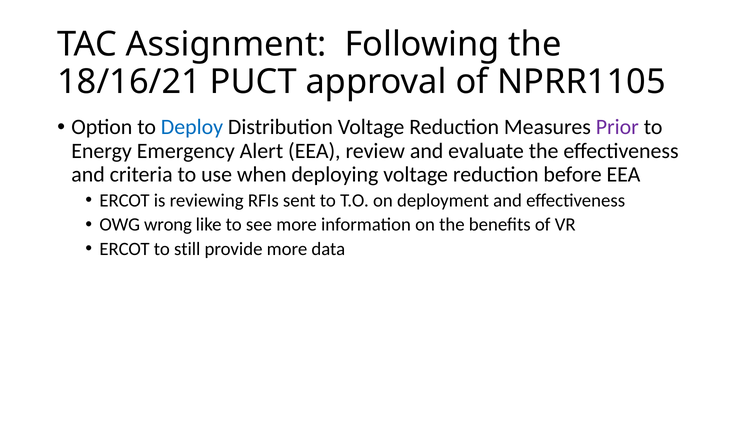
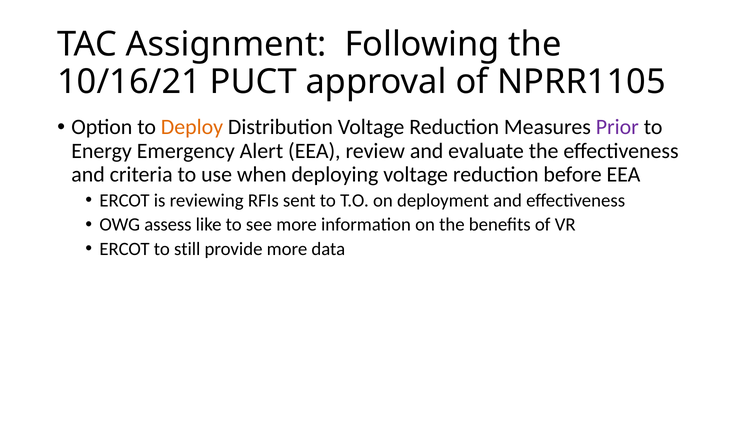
18/16/21: 18/16/21 -> 10/16/21
Deploy colour: blue -> orange
wrong: wrong -> assess
